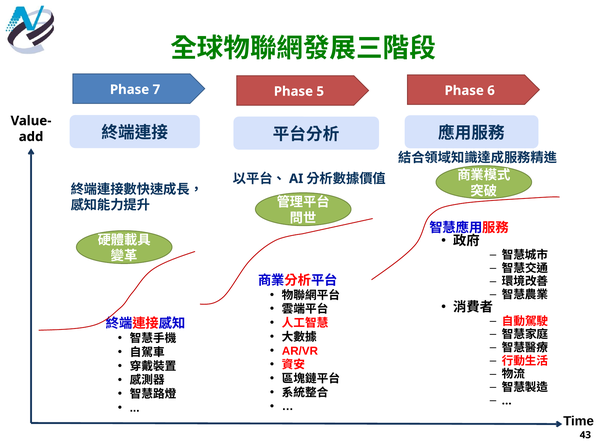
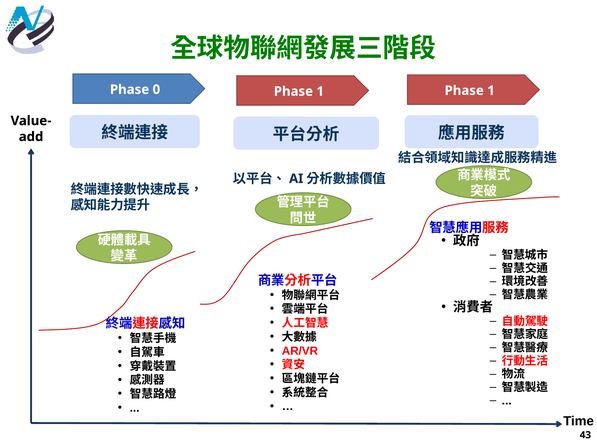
7: 7 -> 0
5 at (320, 92): 5 -> 1
6 at (491, 91): 6 -> 1
